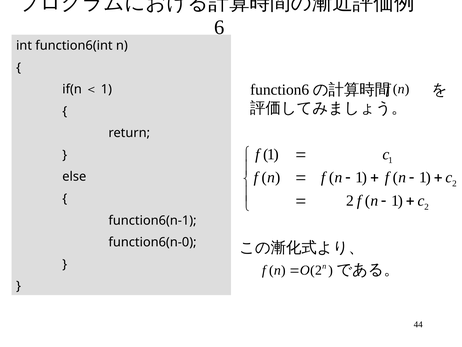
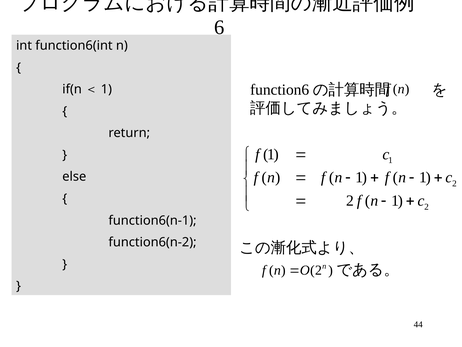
function6(n-0: function6(n-0 -> function6(n-2
